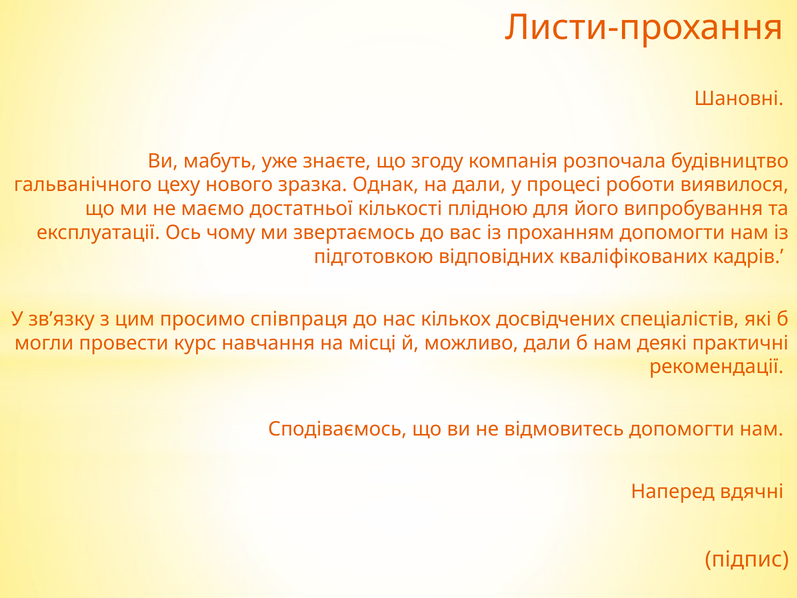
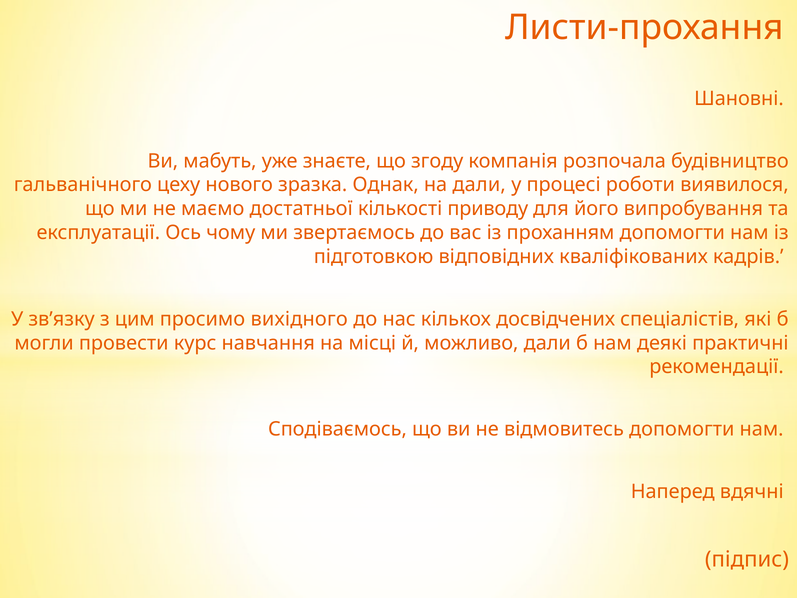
плідною: плідною -> приводу
співпраця: співпраця -> вихідного
